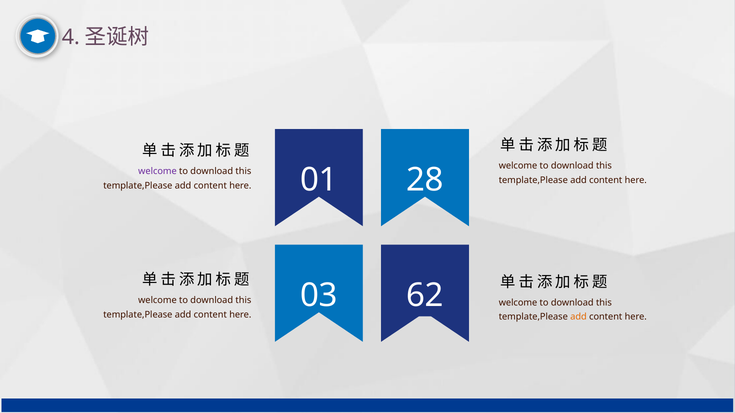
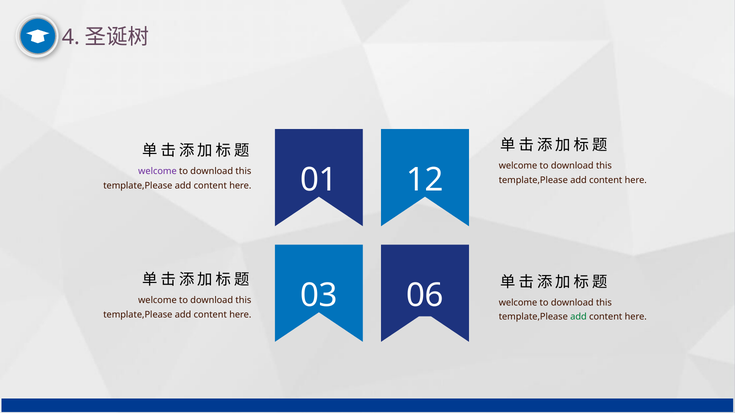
28: 28 -> 12
62: 62 -> 06
add at (578, 317) colour: orange -> green
